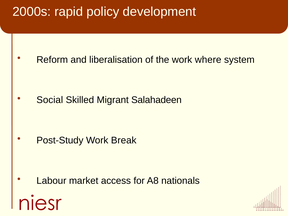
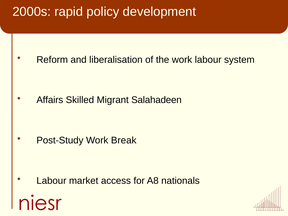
work where: where -> labour
Social: Social -> Affairs
